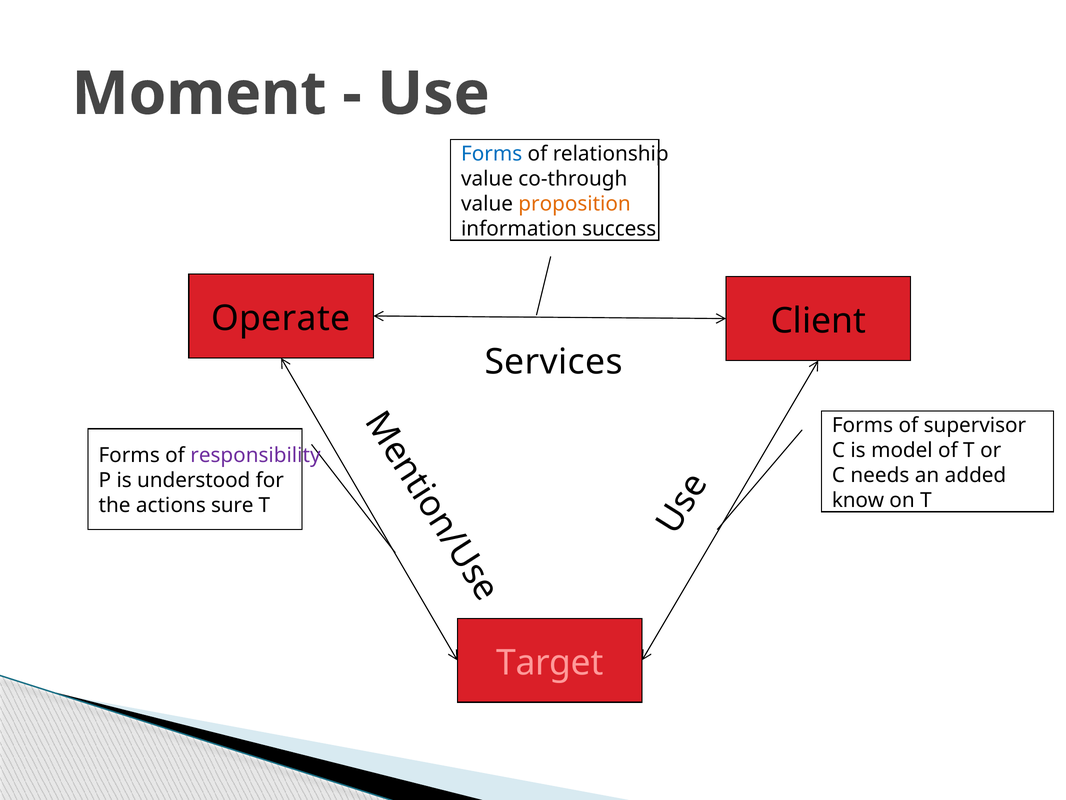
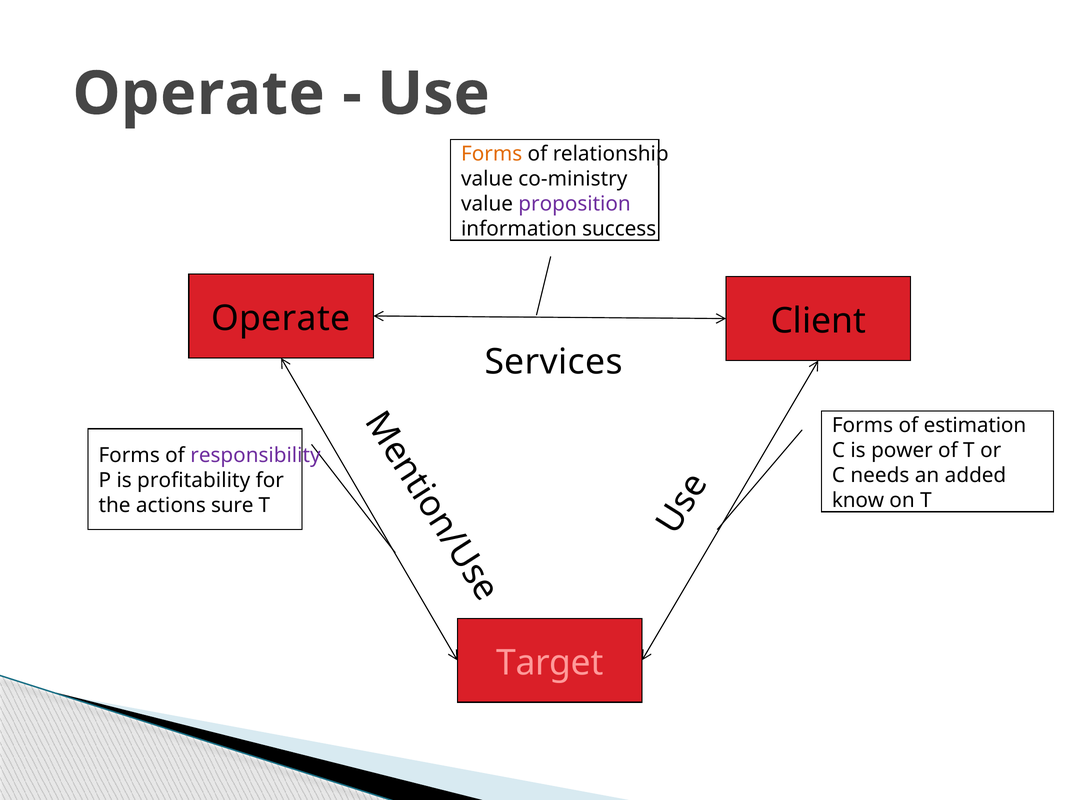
Moment at (199, 94): Moment -> Operate
Forms at (492, 154) colour: blue -> orange
co-through: co-through -> co-ministry
proposition colour: orange -> purple
supervisor: supervisor -> estimation
model: model -> power
understood: understood -> profitability
